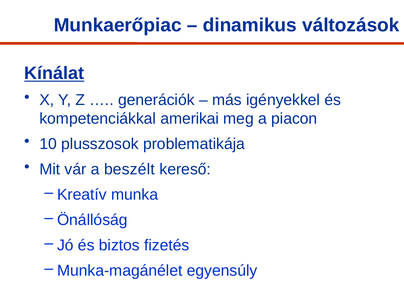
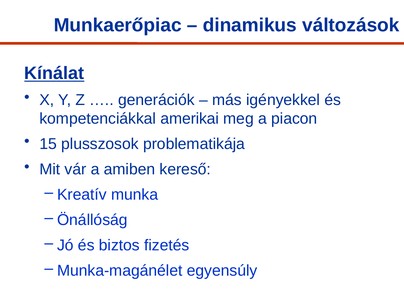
10: 10 -> 15
beszélt: beszélt -> amiben
